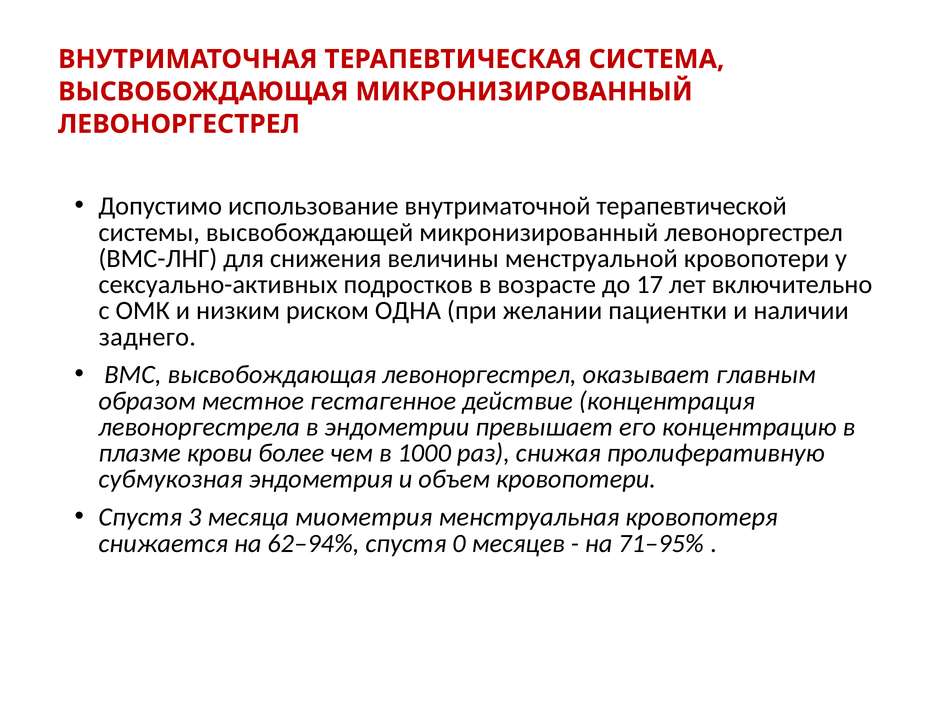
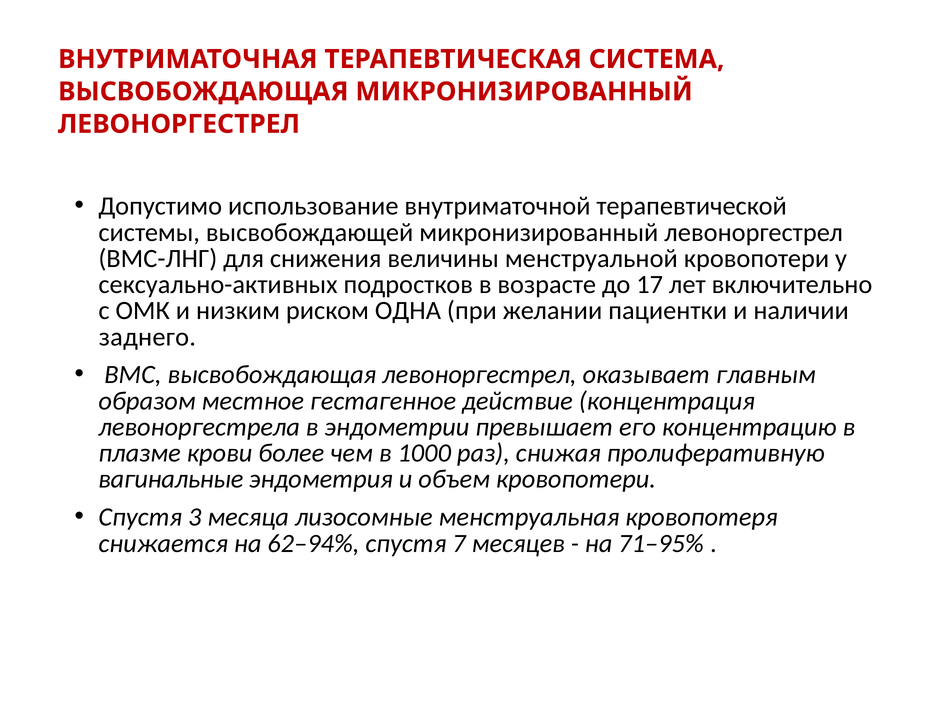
субмукозная: субмукозная -> вагинальные
миометрия: миометрия -> лизосомные
0: 0 -> 7
